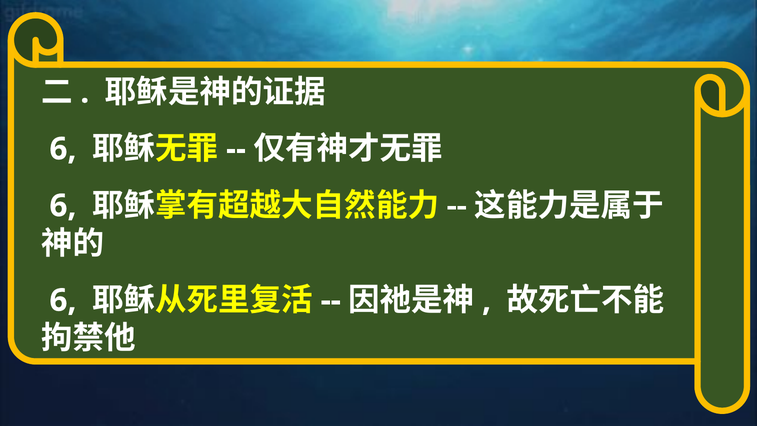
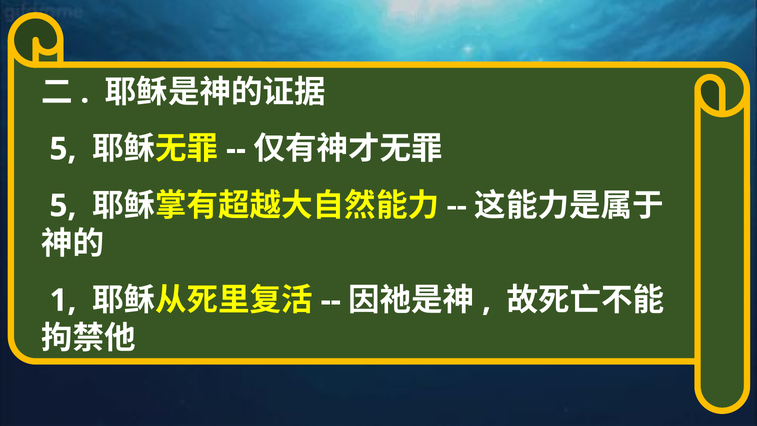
6 at (63, 149): 6 -> 5
6 at (63, 206): 6 -> 5
6 at (63, 300): 6 -> 1
